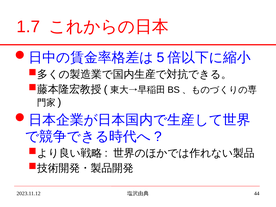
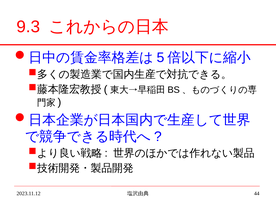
1.7: 1.7 -> 9.3
